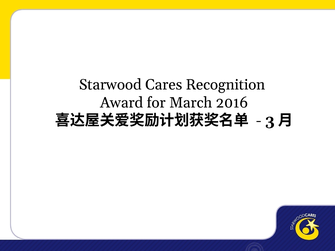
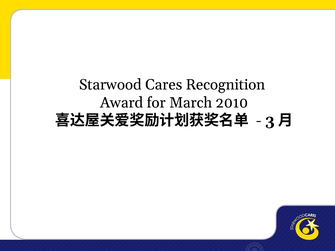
2016: 2016 -> 2010
